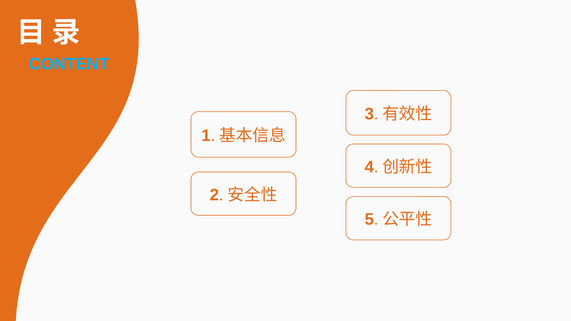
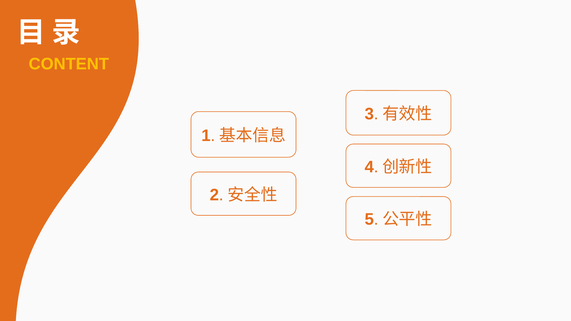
CONTENT colour: light blue -> yellow
